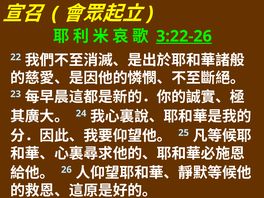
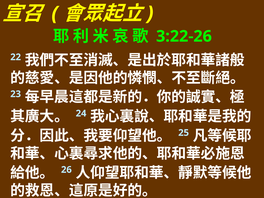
3:22-26 underline: present -> none
